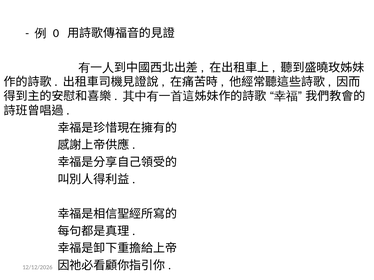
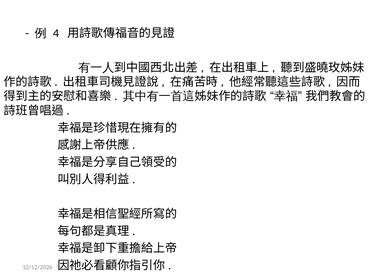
0: 0 -> 4
